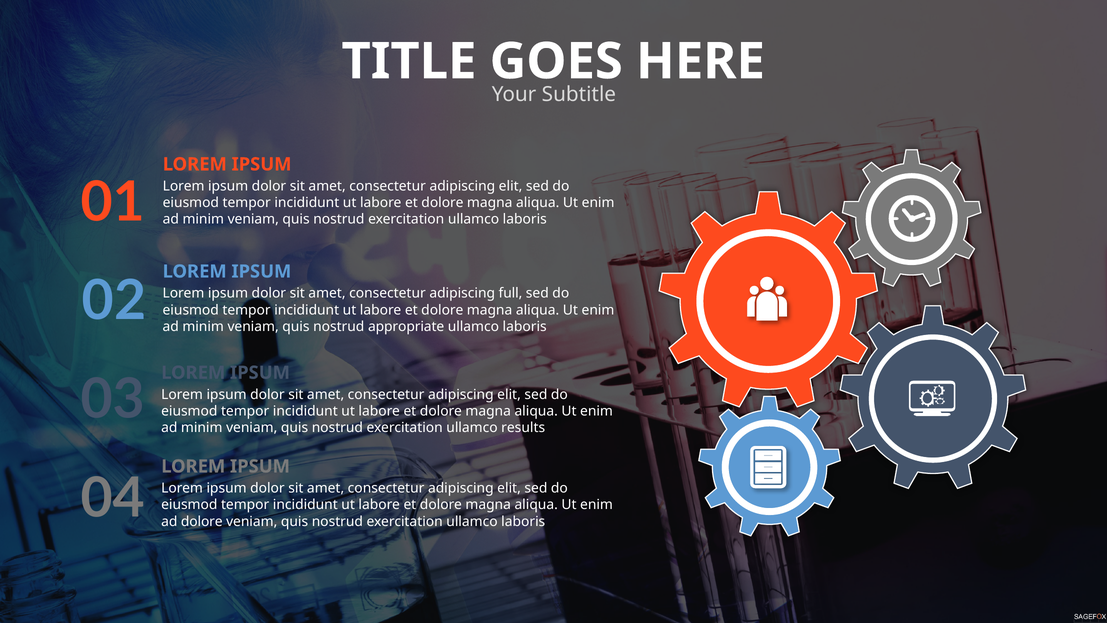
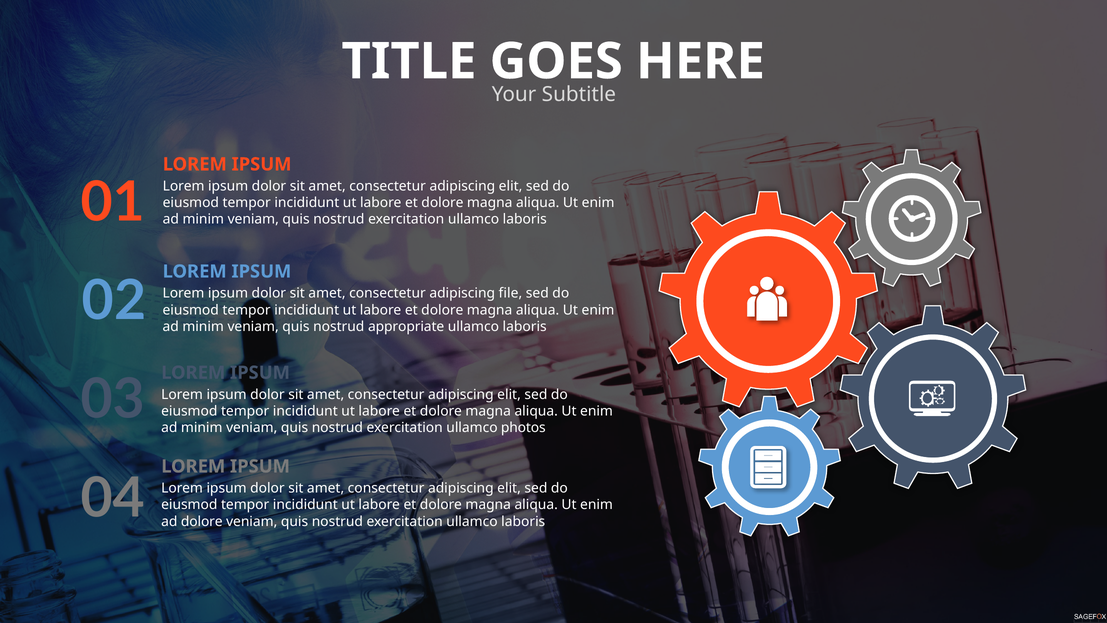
full: full -> file
results: results -> photos
